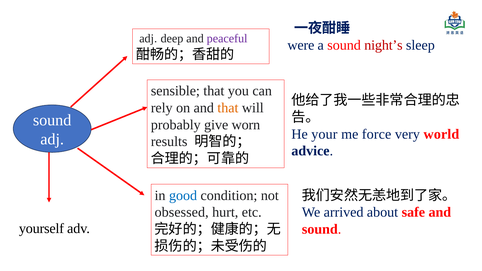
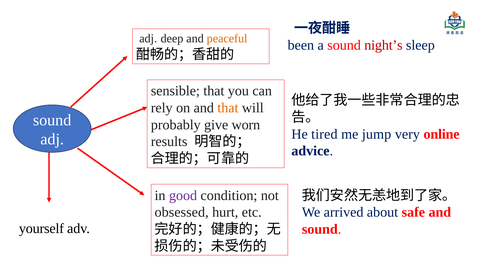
peaceful colour: purple -> orange
were: were -> been
your: your -> tired
force: force -> jump
world: world -> online
good colour: blue -> purple
